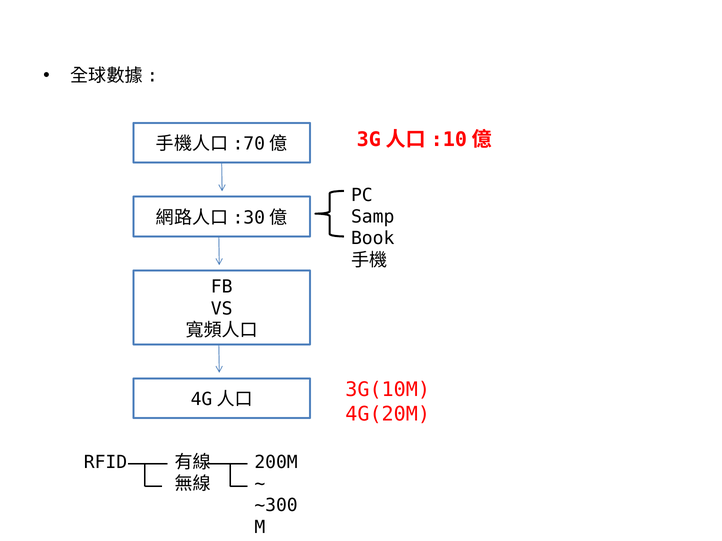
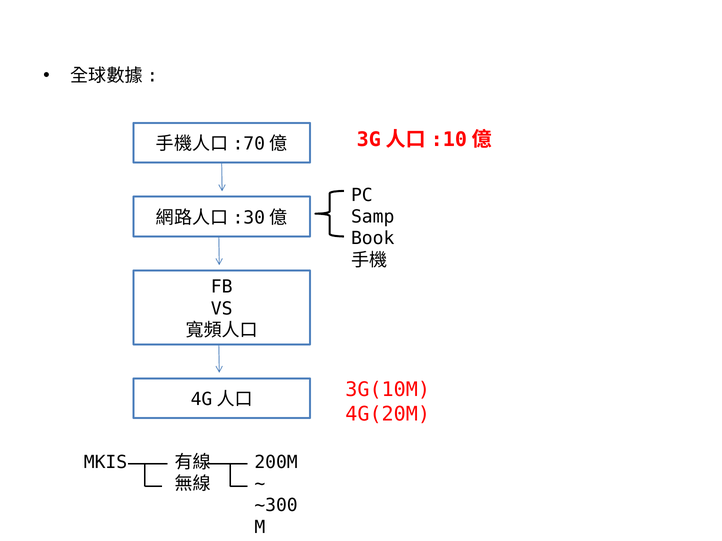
RFID: RFID -> MKIS
